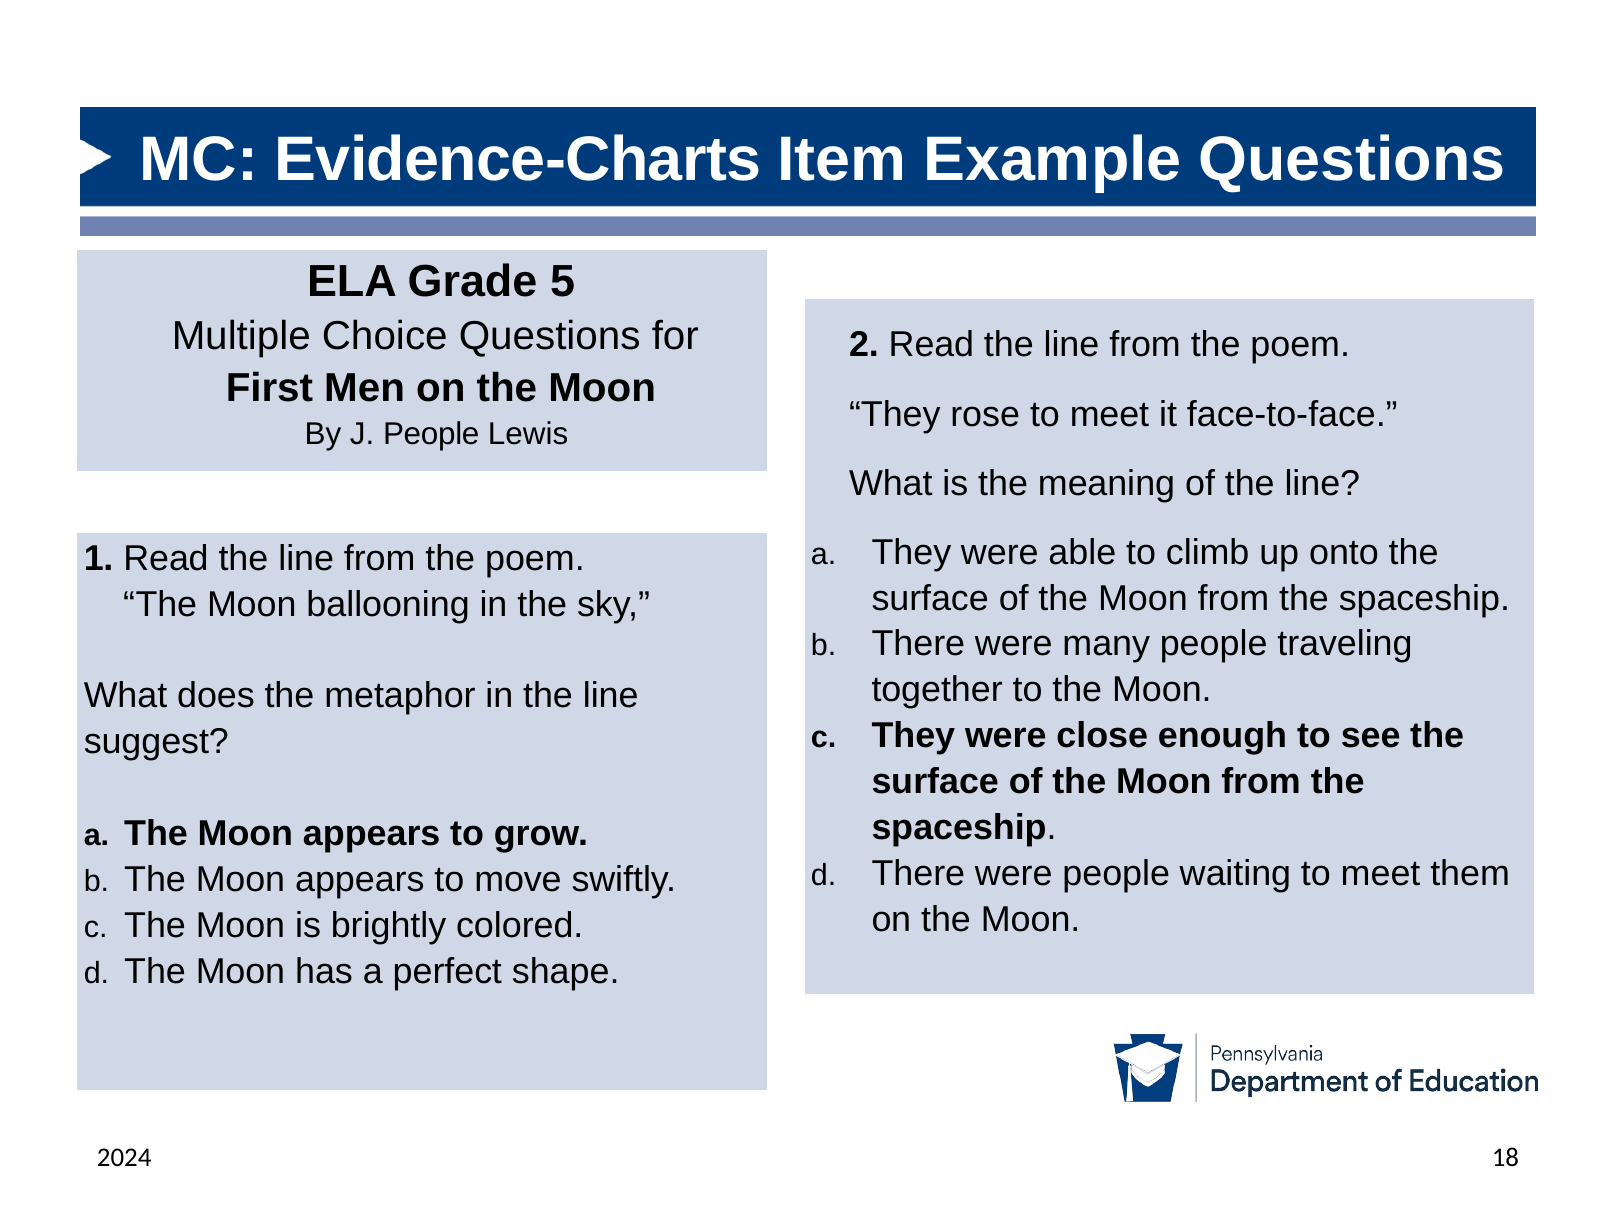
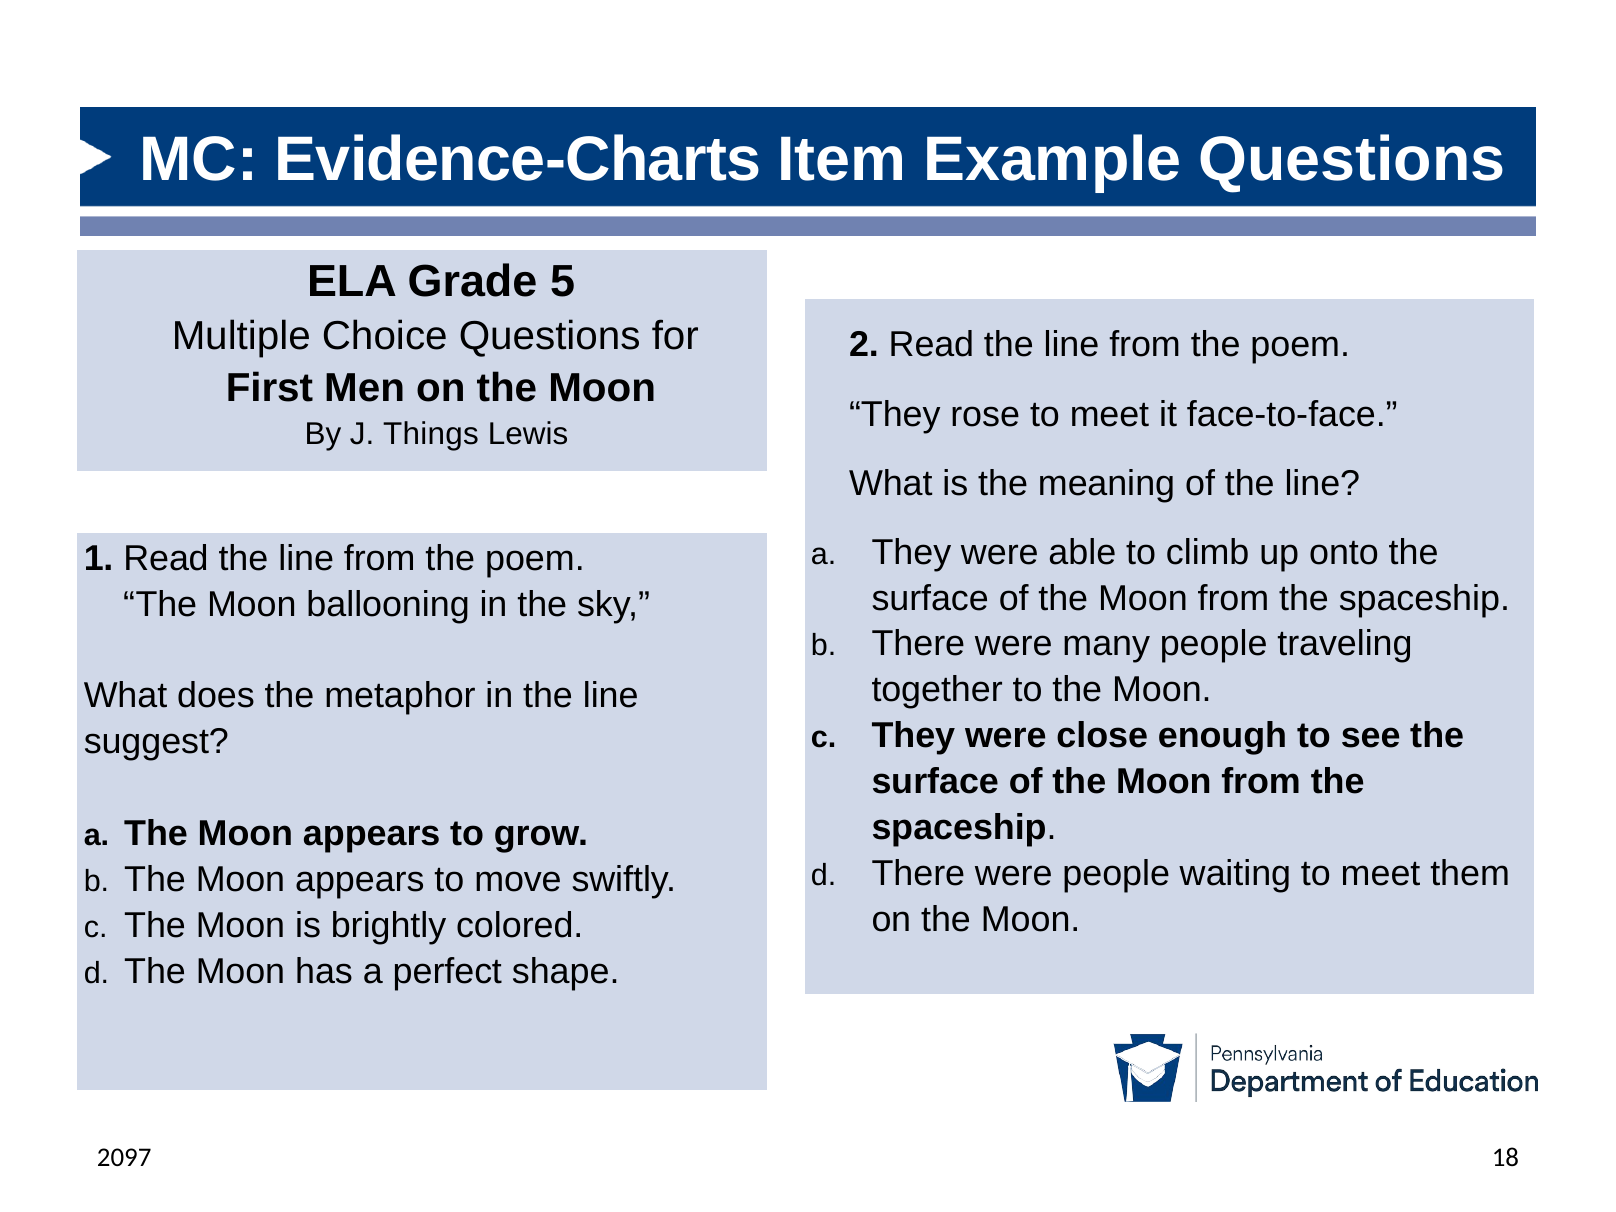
J People: People -> Things
2024: 2024 -> 2097
